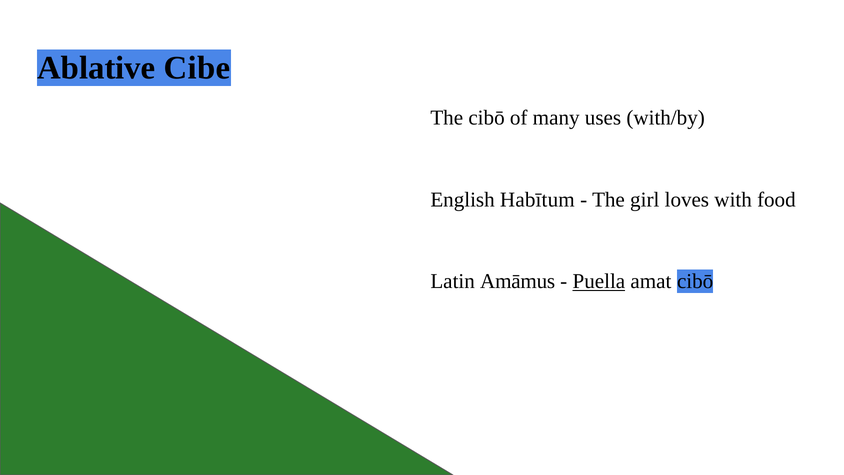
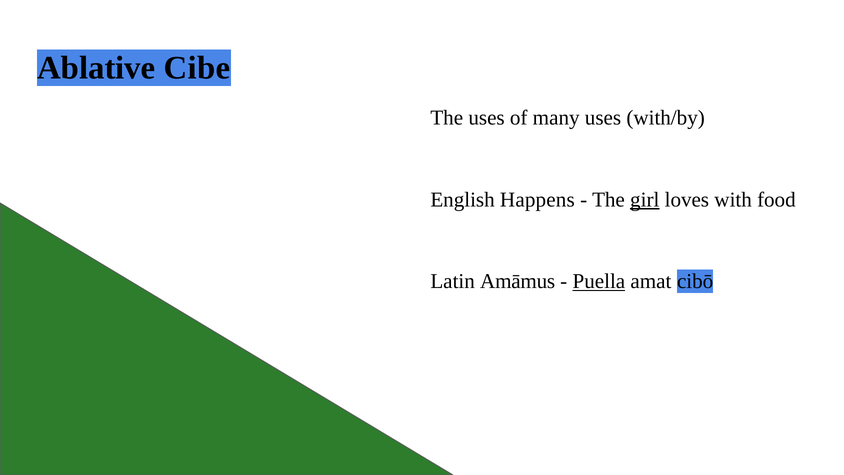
The cibō: cibō -> uses
Habītum: Habītum -> Happens
girl underline: none -> present
